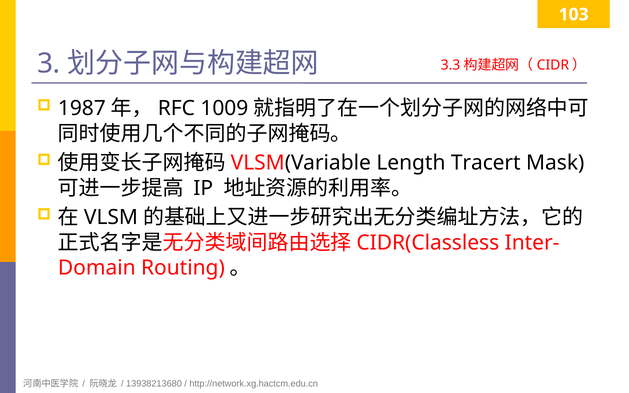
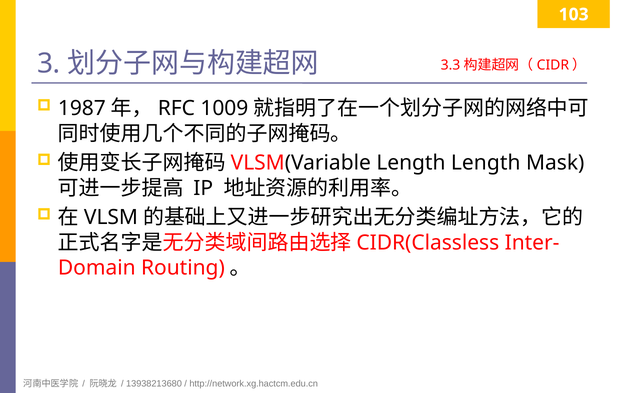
Length Tracert: Tracert -> Length
